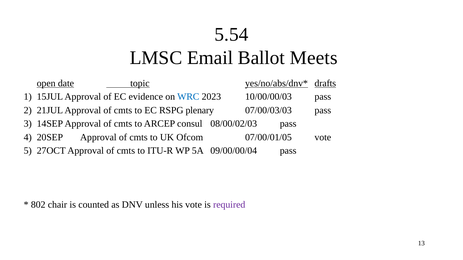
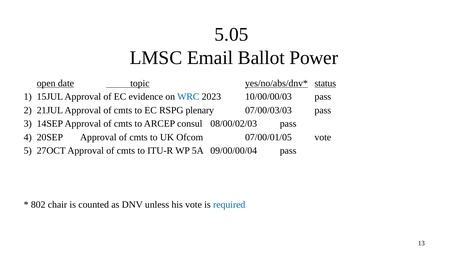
5.54: 5.54 -> 5.05
Meets: Meets -> Power
drafts: drafts -> status
required colour: purple -> blue
